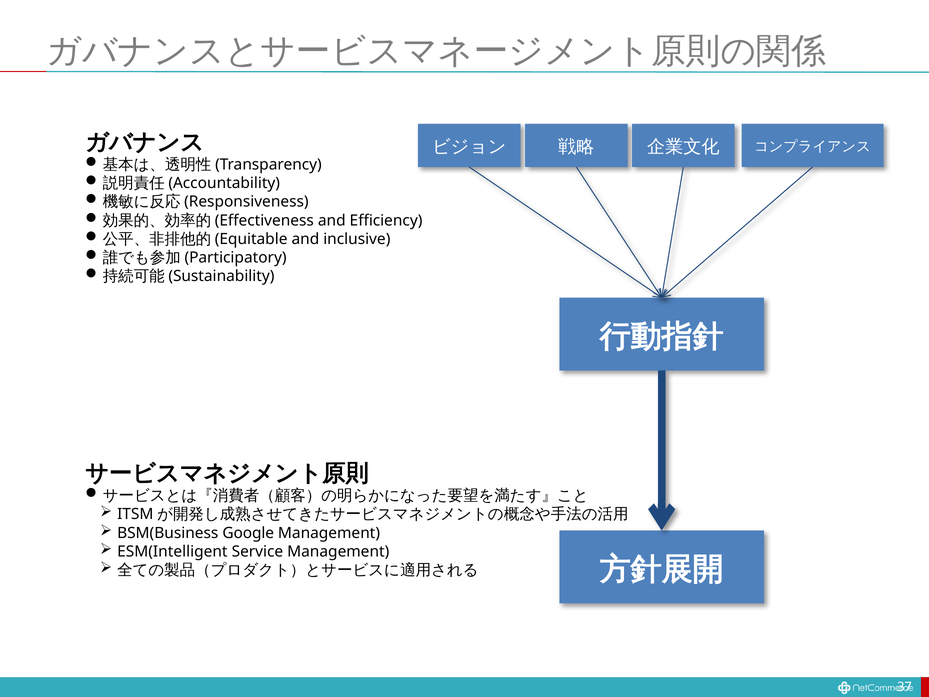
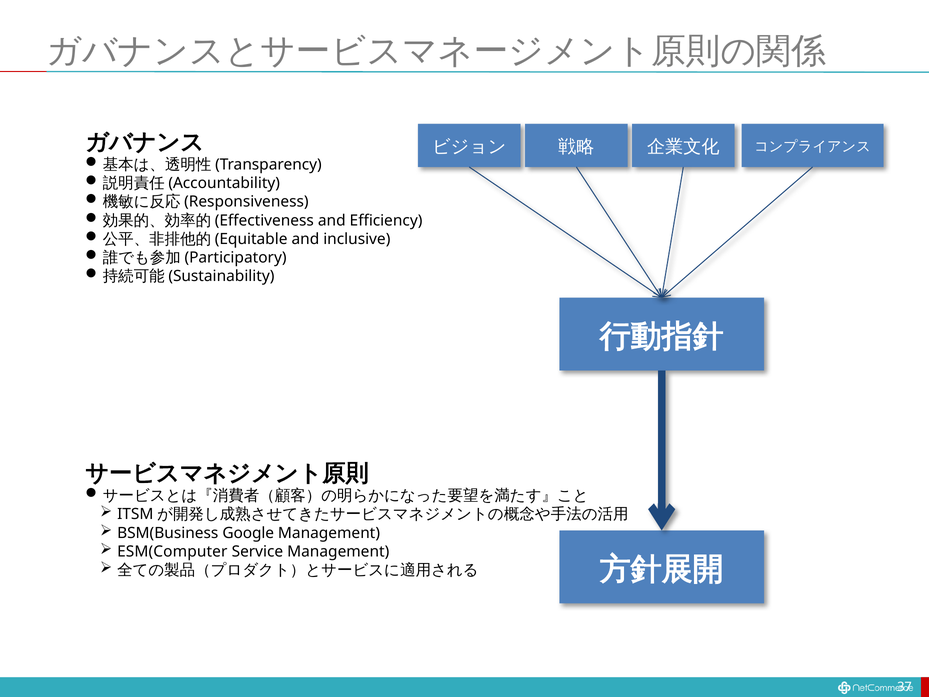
ESM(Intelligent: ESM(Intelligent -> ESM(Computer
